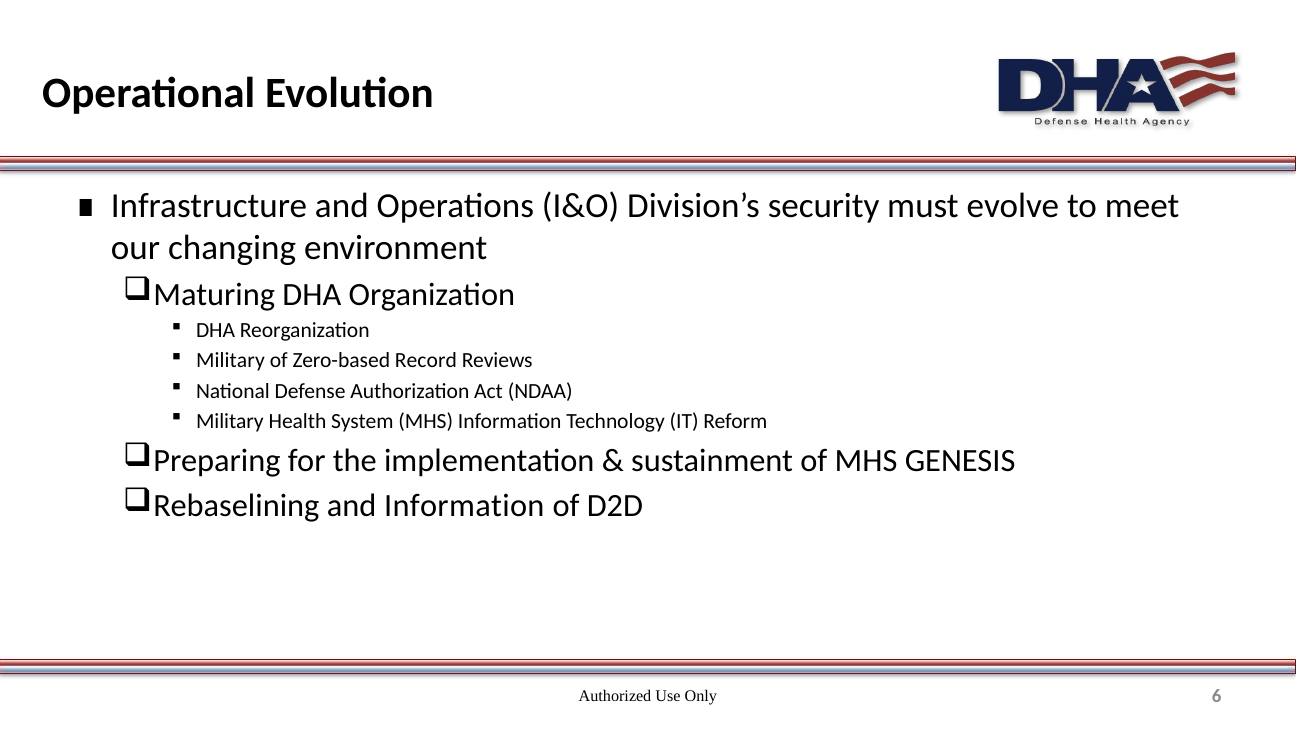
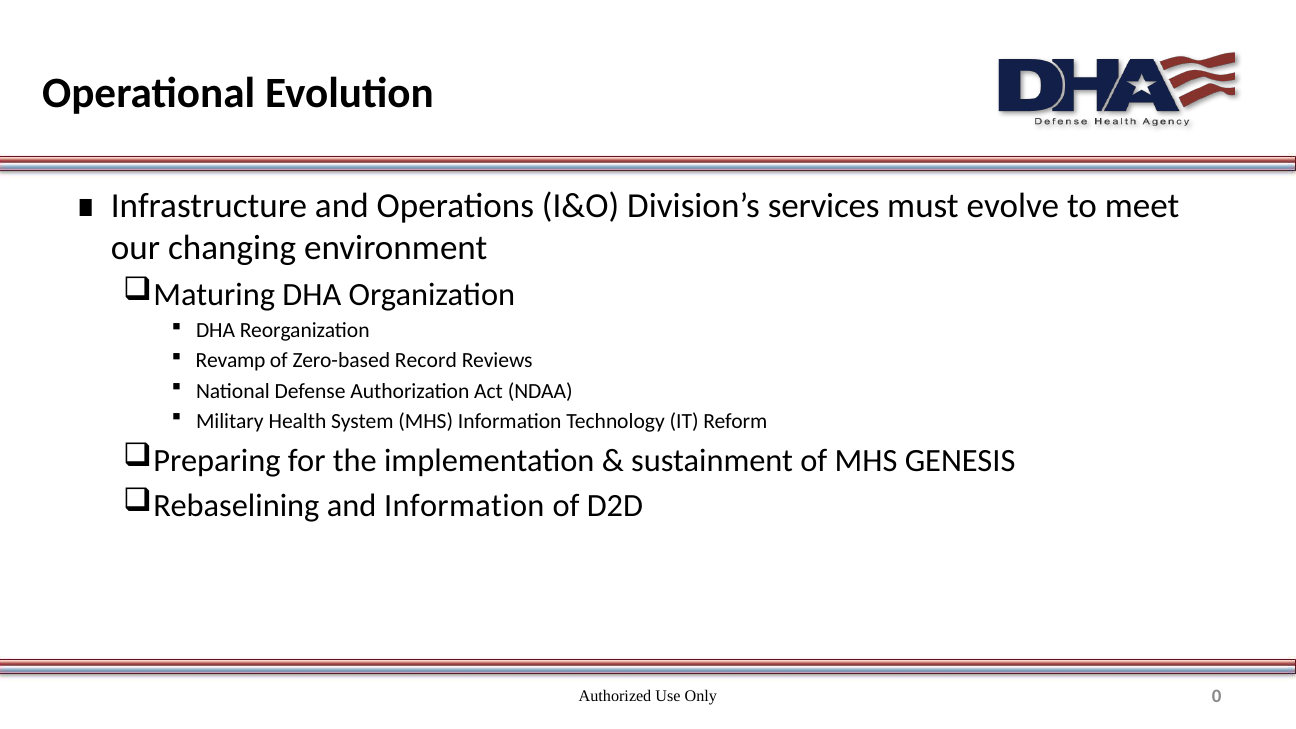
security: security -> services
Military at (230, 361): Military -> Revamp
6: 6 -> 0
